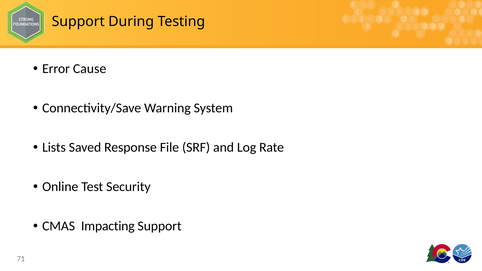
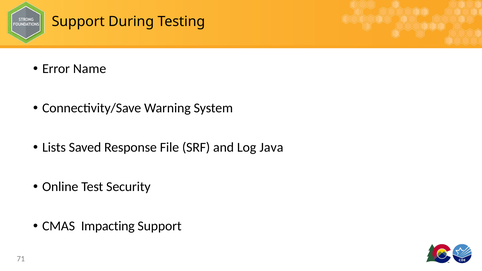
Cause: Cause -> Name
Rate: Rate -> Java
